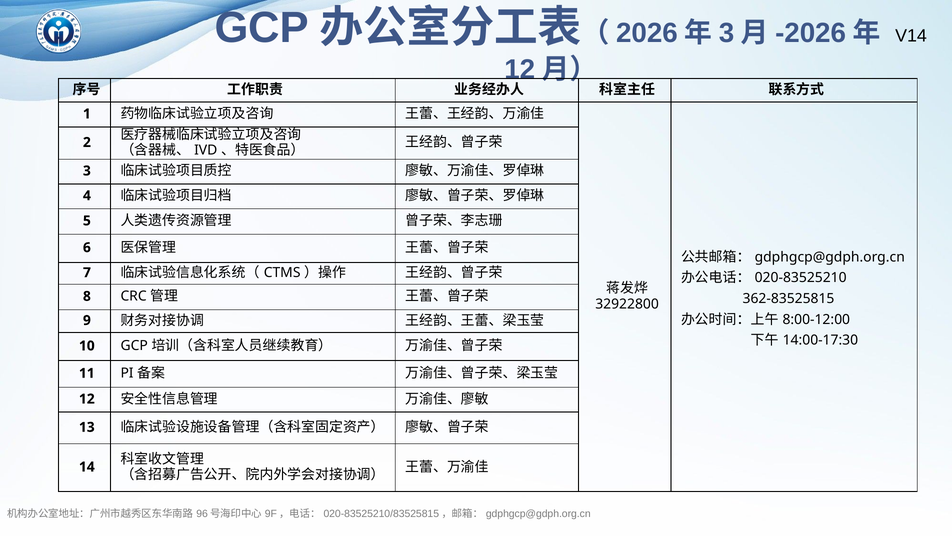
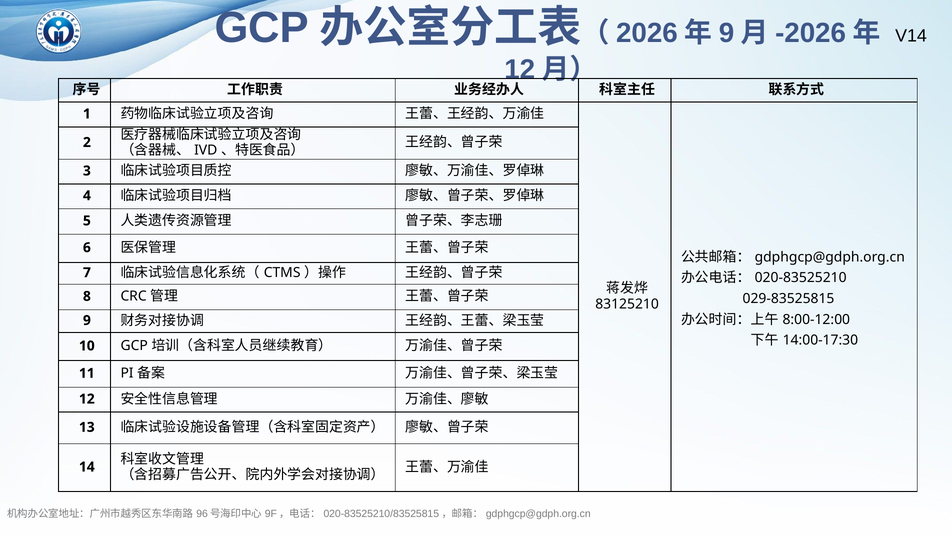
3 at (726, 33): 3 -> 9
362-83525815: 362-83525815 -> 029-83525815
32922800: 32922800 -> 83125210
